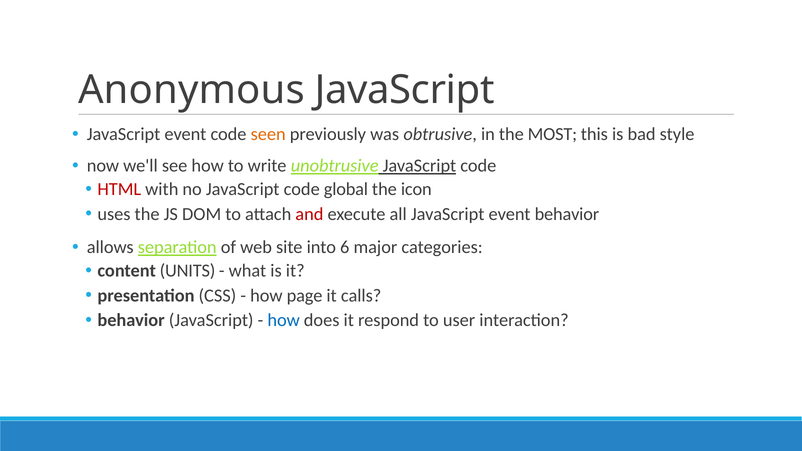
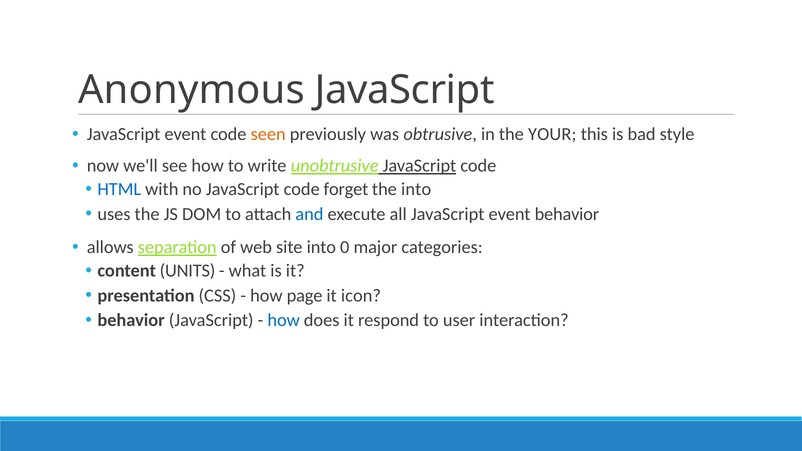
MOST: MOST -> YOUR
HTML colour: red -> blue
global: global -> forget
the icon: icon -> into
and colour: red -> blue
6: 6 -> 0
calls: calls -> icon
